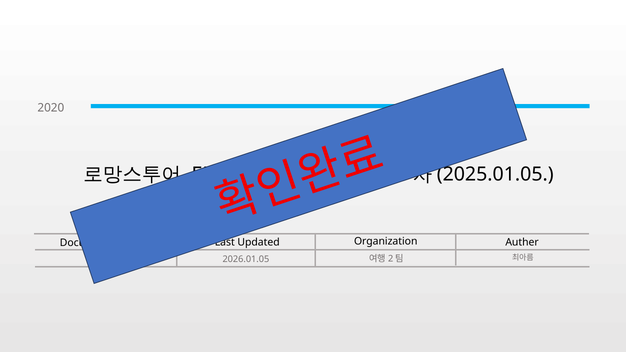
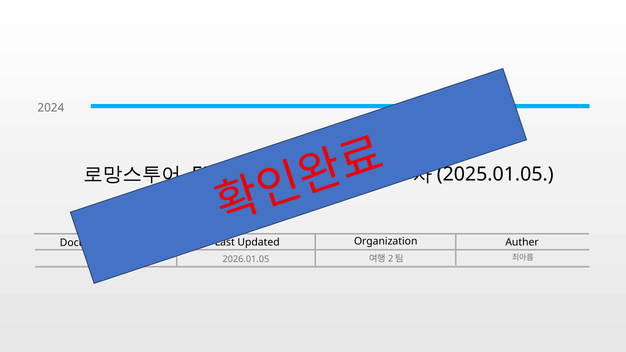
2020: 2020 -> 2024
